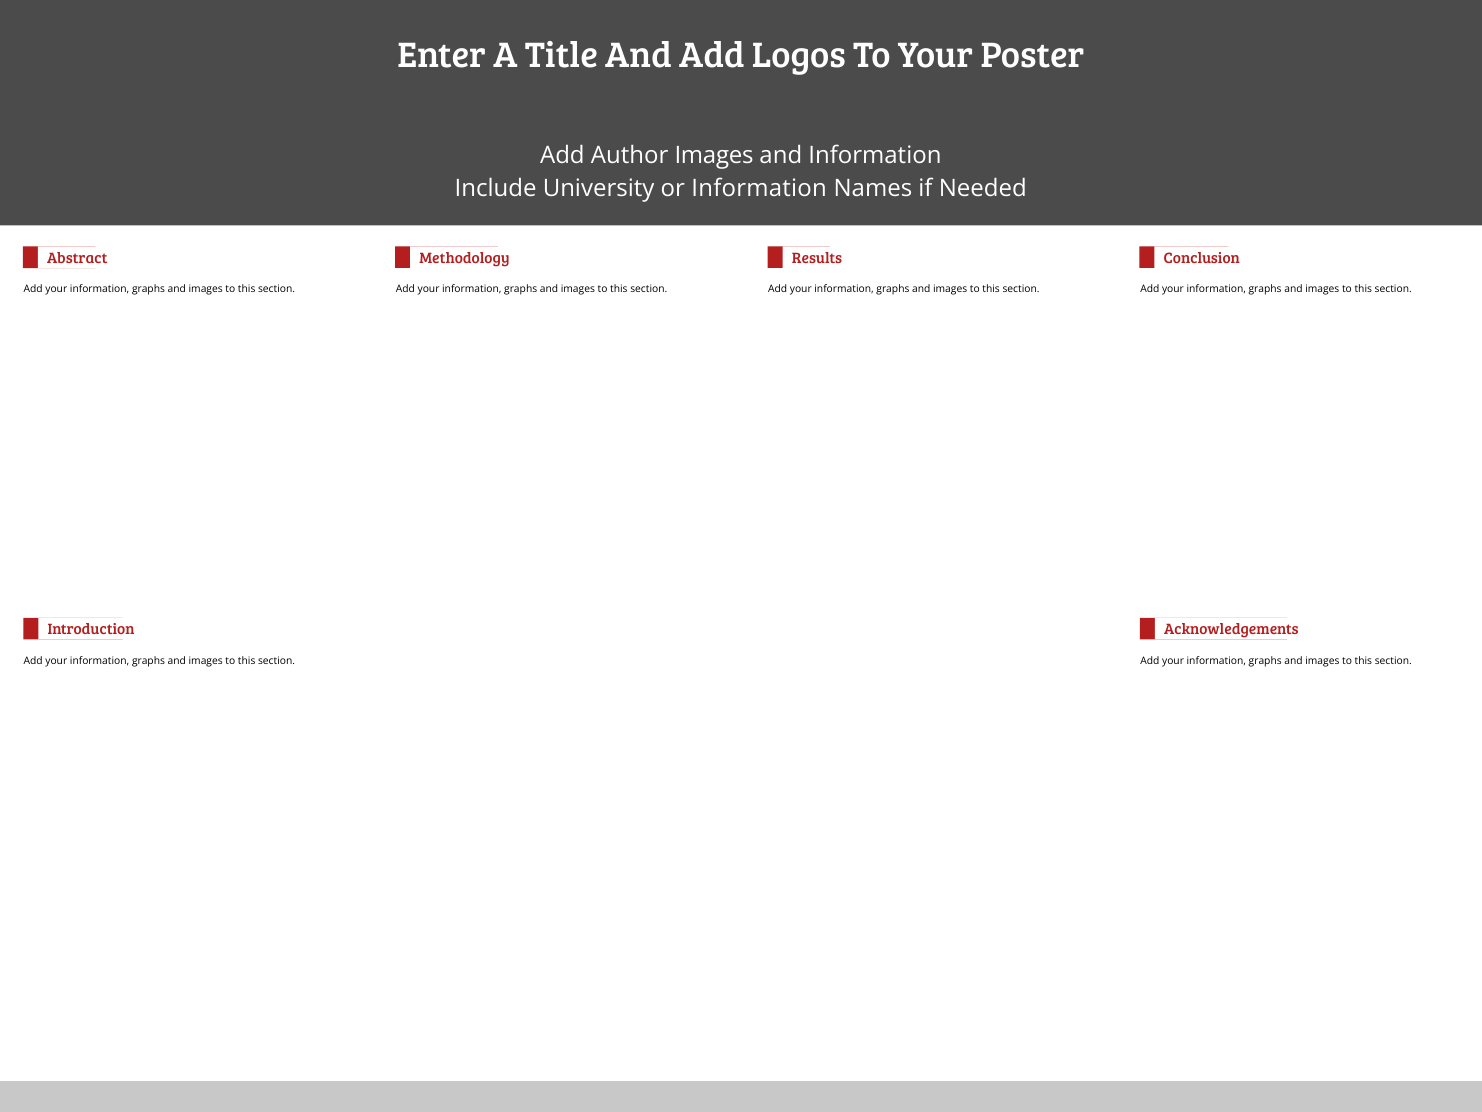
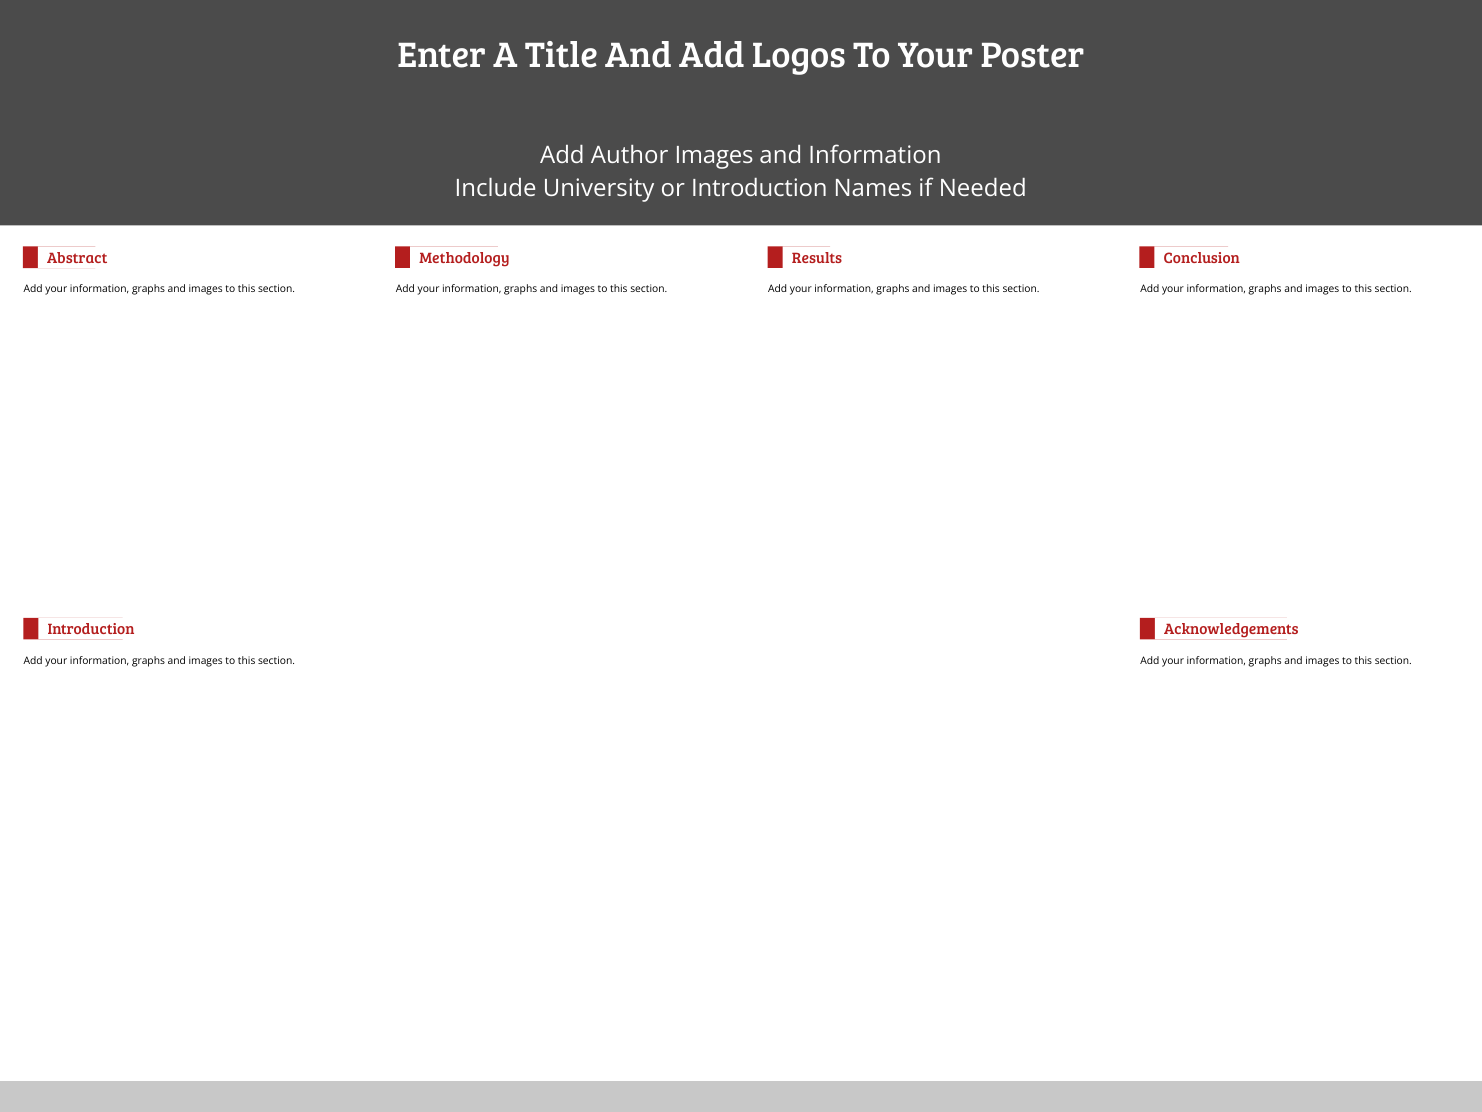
or Information: Information -> Introduction
